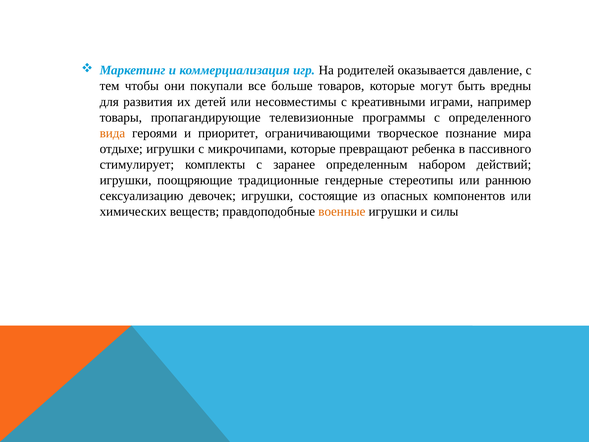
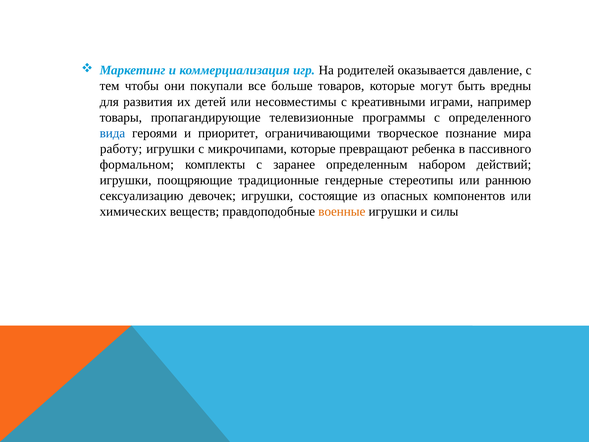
вида colour: orange -> blue
отдыхе: отдыхе -> работу
стимулирует: стимулирует -> формальном
